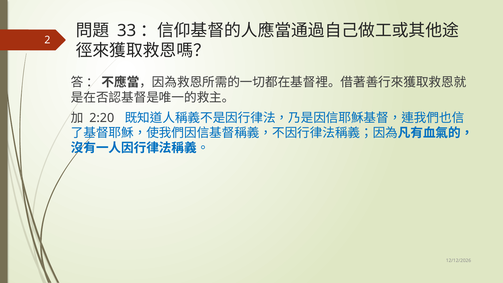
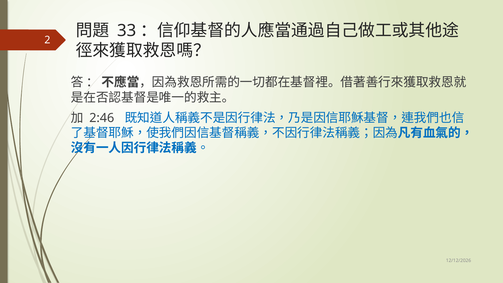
2:20: 2:20 -> 2:46
